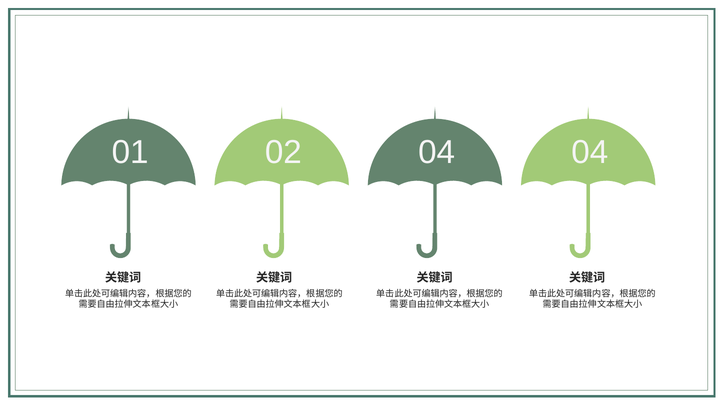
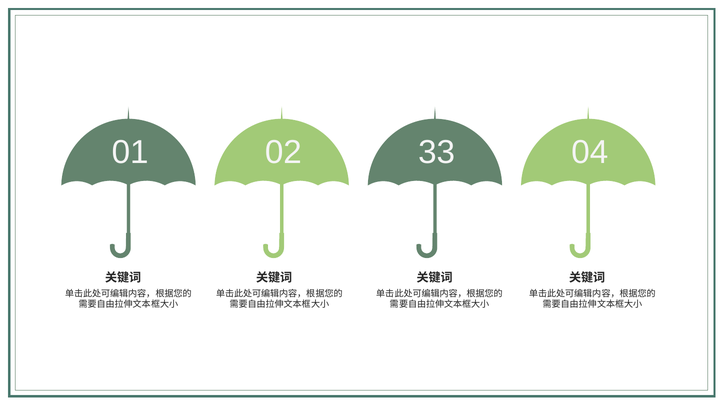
02 04: 04 -> 33
